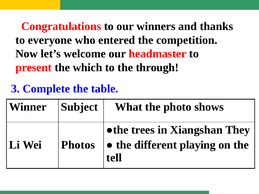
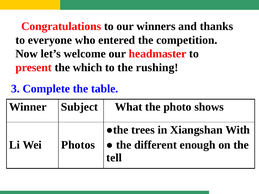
through: through -> rushing
They: They -> With
playing: playing -> enough
